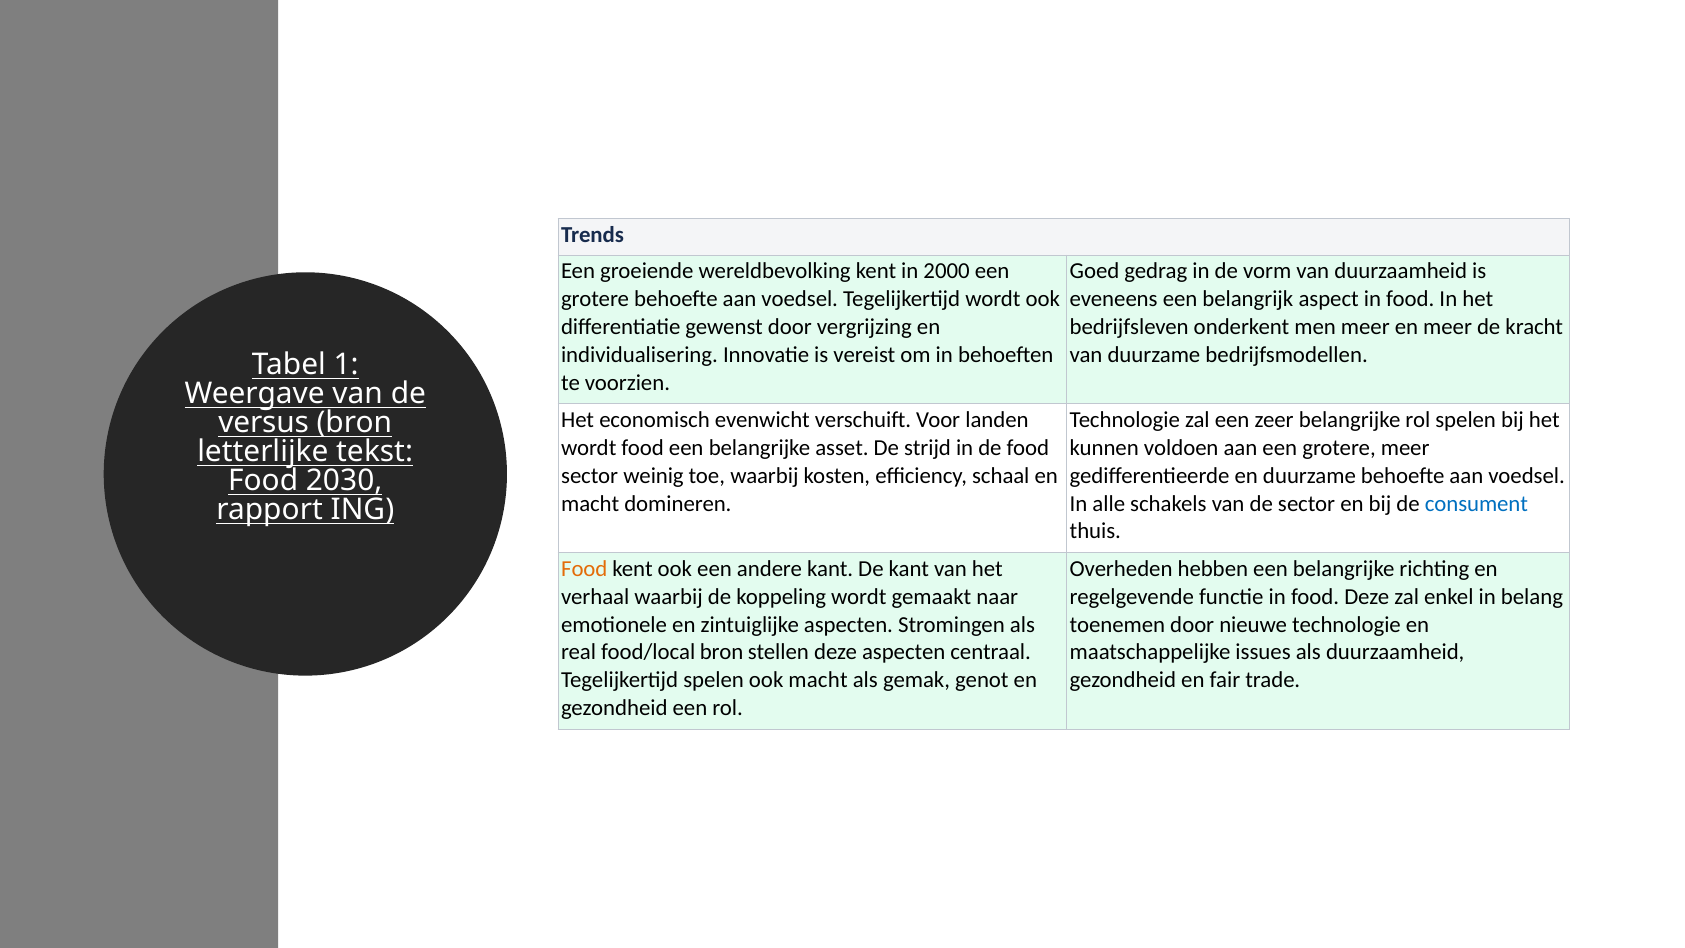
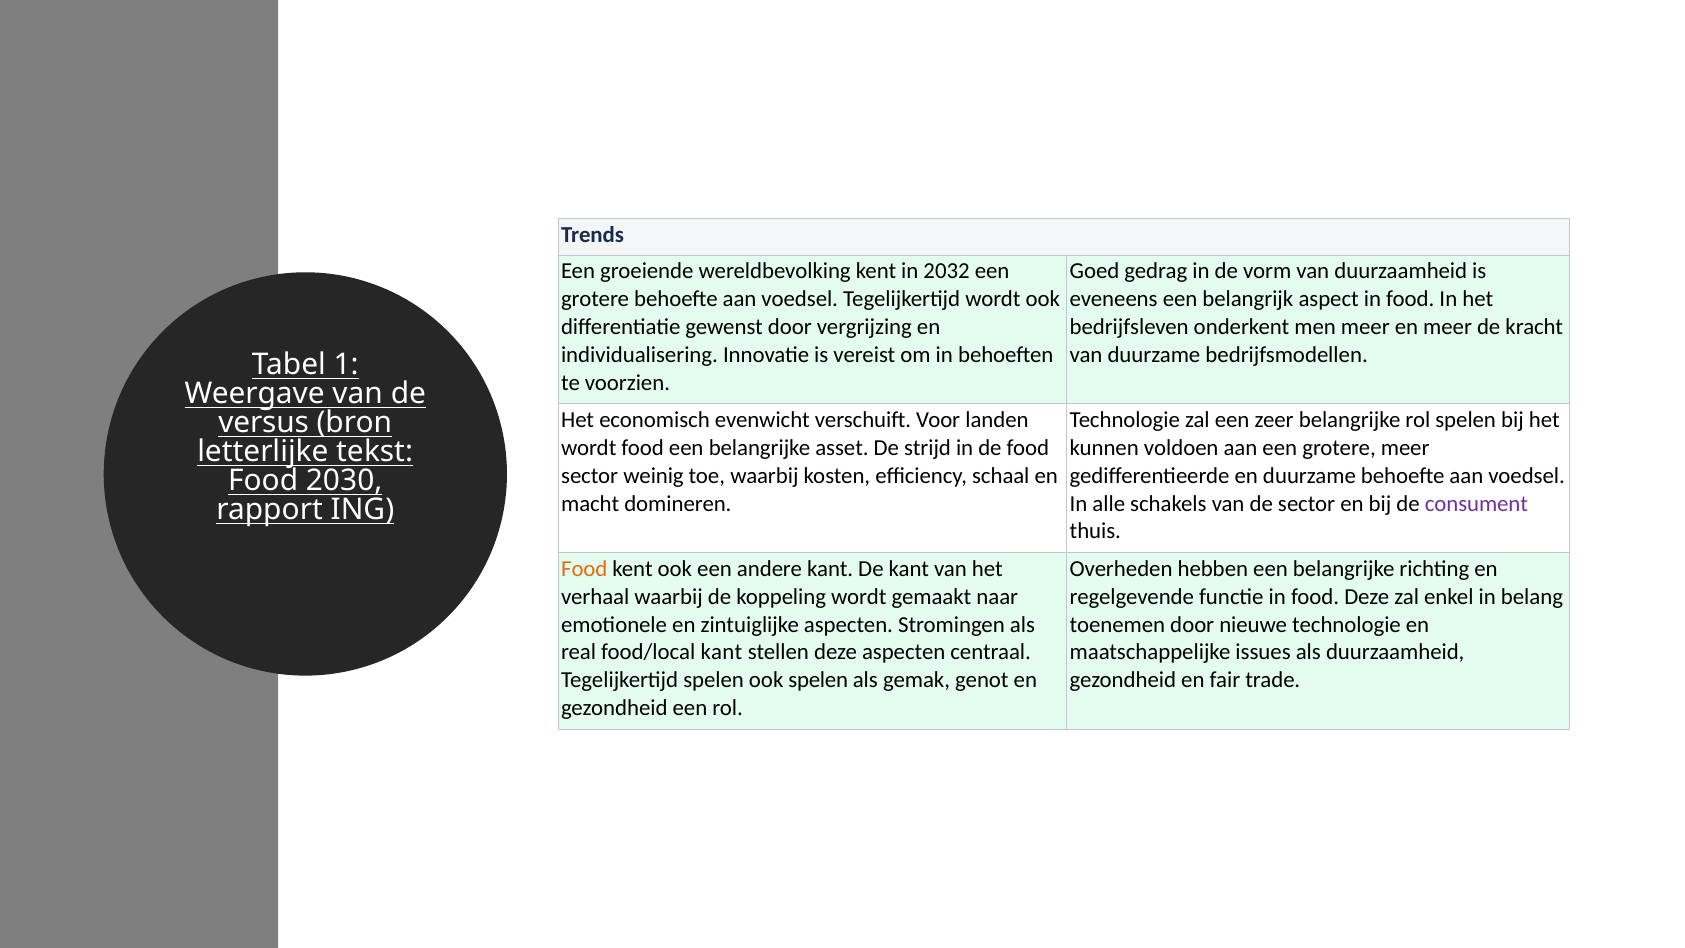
2000: 2000 -> 2032
consument colour: blue -> purple
food/local bron: bron -> kant
ook macht: macht -> spelen
